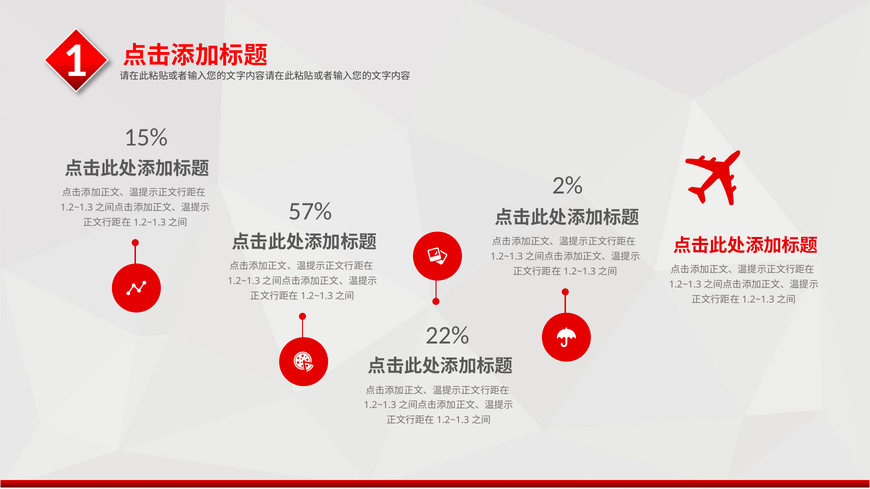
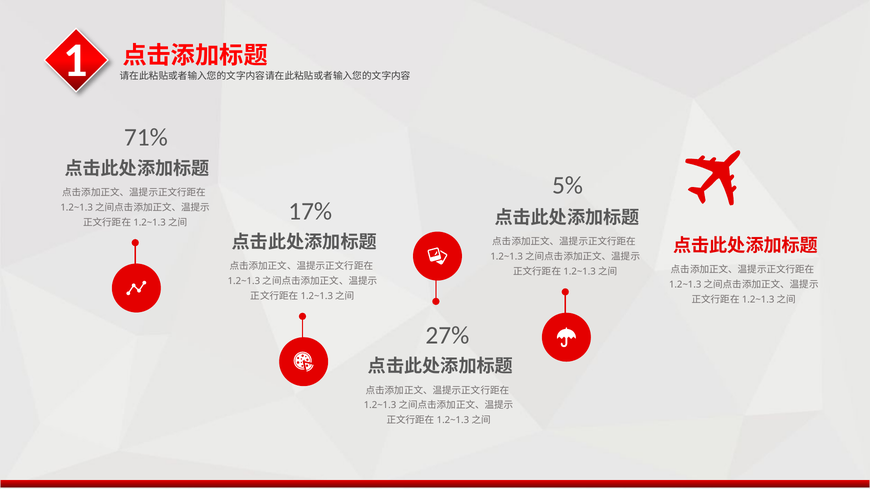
15%: 15% -> 71%
2%: 2% -> 5%
57%: 57% -> 17%
22%: 22% -> 27%
